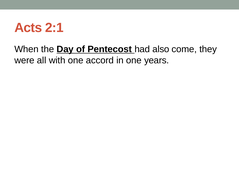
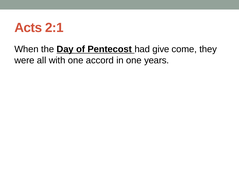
also: also -> give
